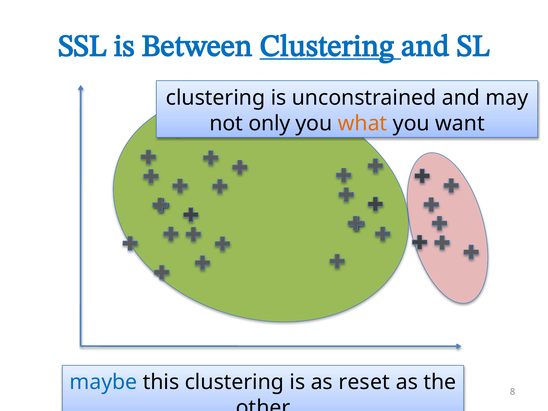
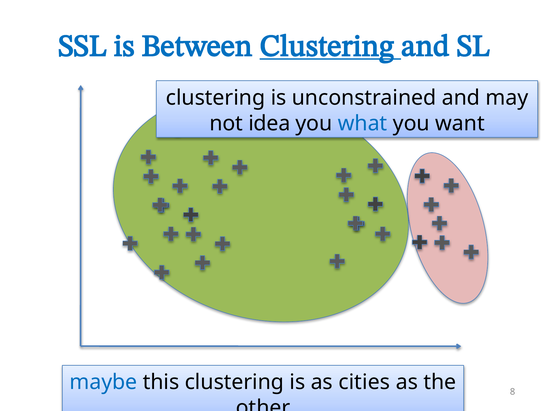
only: only -> idea
what colour: orange -> blue
reset: reset -> cities
